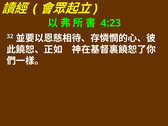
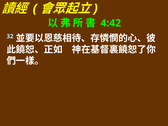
4:23: 4:23 -> 4:42
